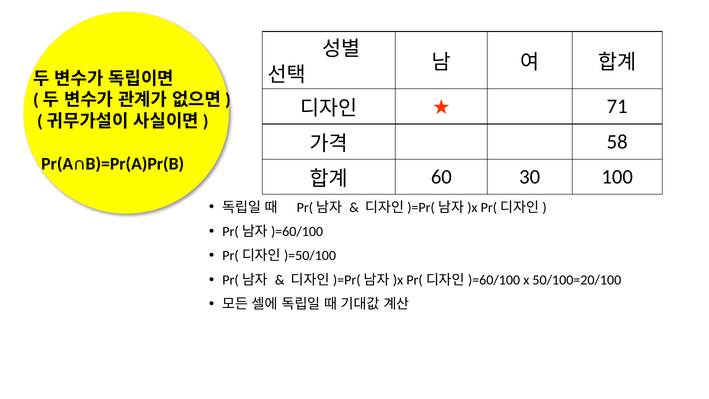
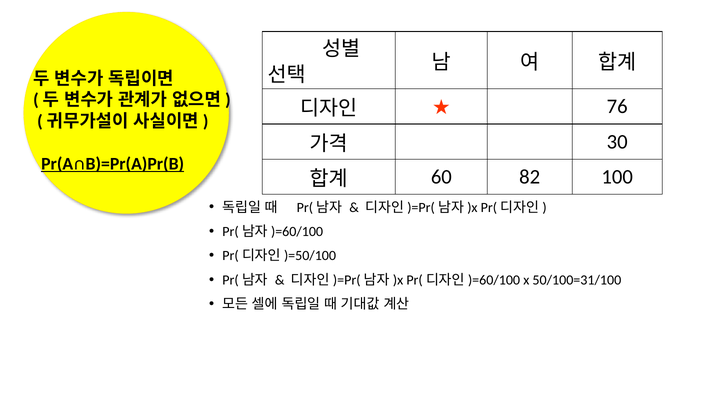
71: 71 -> 76
58: 58 -> 30
Pr(A∩B)=Pr(A)Pr(B underline: none -> present
30: 30 -> 82
50/100=20/100: 50/100=20/100 -> 50/100=31/100
